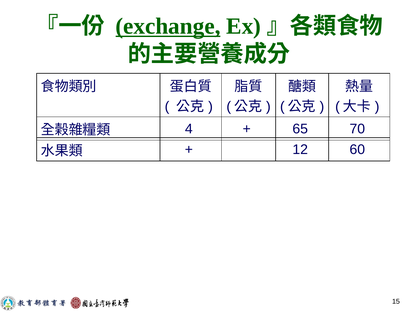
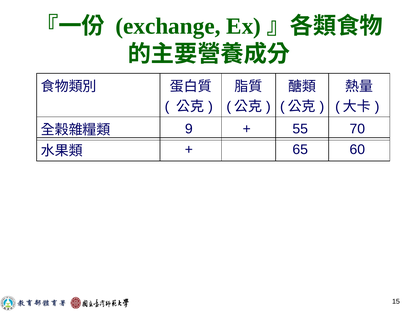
exchange underline: present -> none
4: 4 -> 9
65: 65 -> 55
12: 12 -> 65
